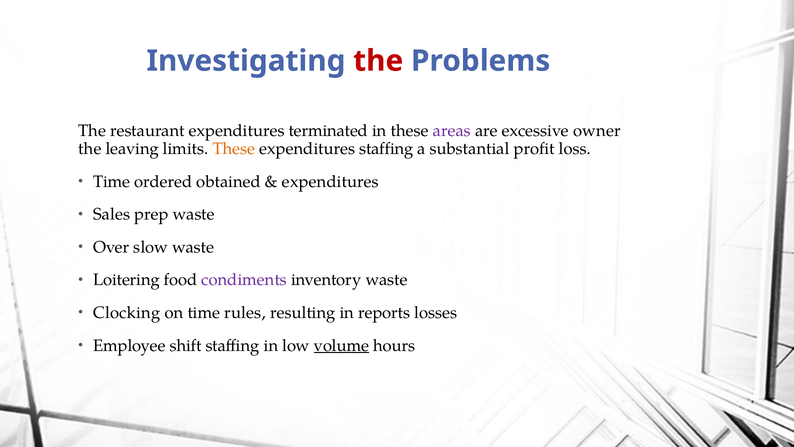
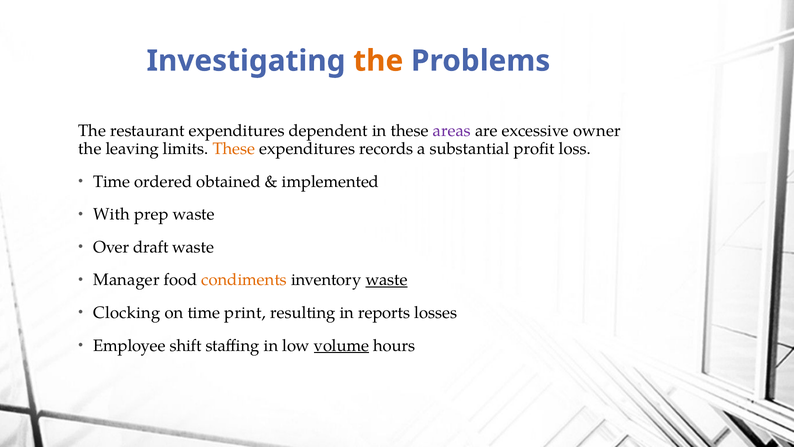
the at (378, 61) colour: red -> orange
terminated: terminated -> dependent
expenditures staffing: staffing -> records
expenditures at (330, 182): expenditures -> implemented
Sales: Sales -> With
slow: slow -> draft
Loitering: Loitering -> Manager
condiments colour: purple -> orange
waste at (387, 280) underline: none -> present
rules: rules -> print
